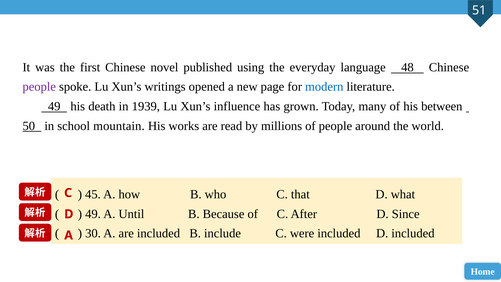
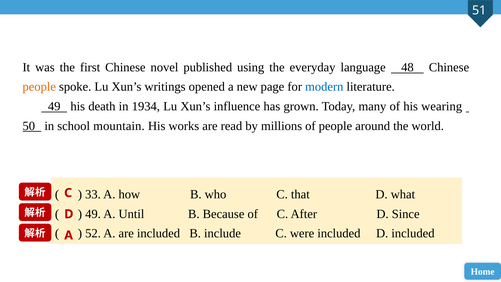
people at (39, 87) colour: purple -> orange
1939: 1939 -> 1934
between: between -> wearing
45: 45 -> 33
30: 30 -> 52
